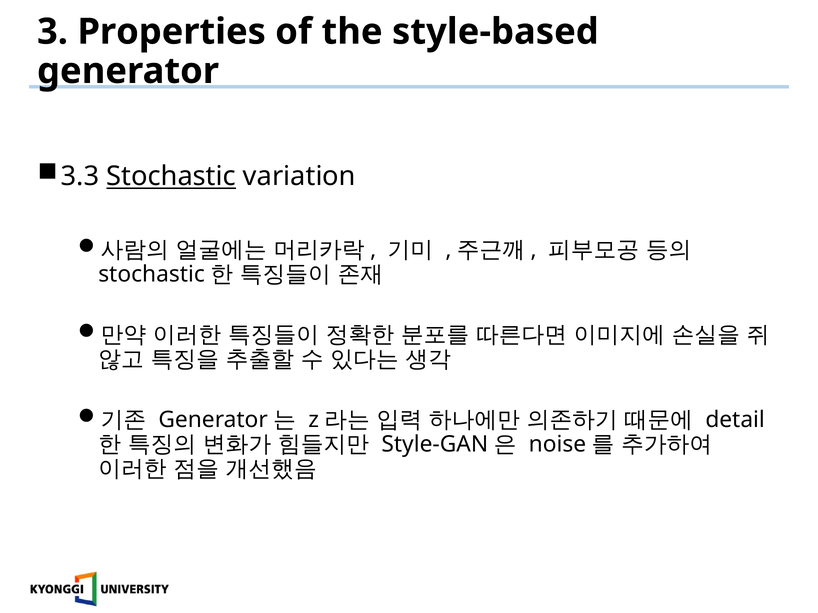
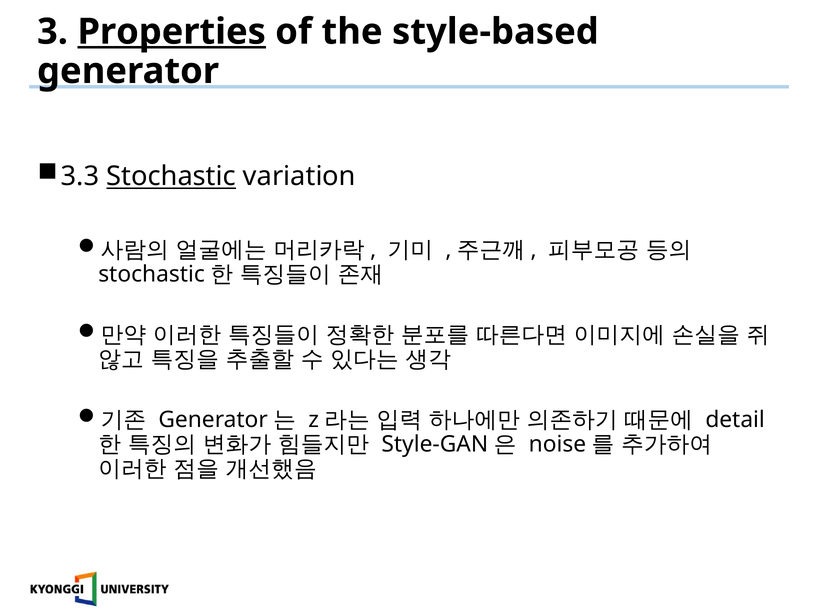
Properties underline: none -> present
